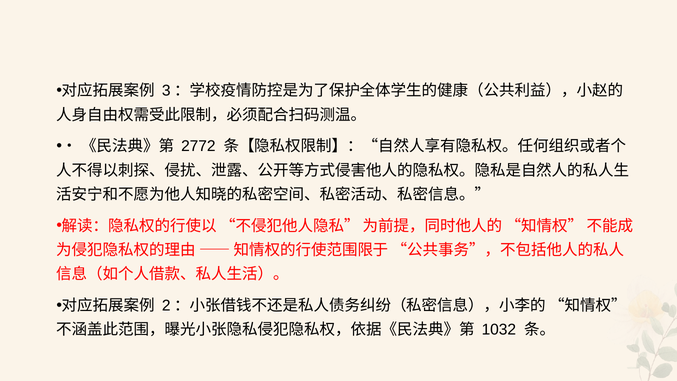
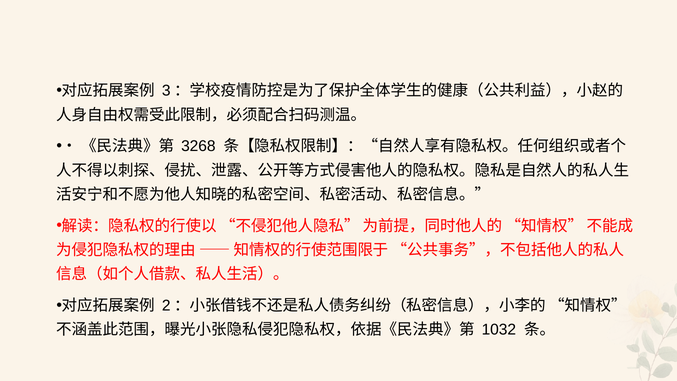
2772: 2772 -> 3268
